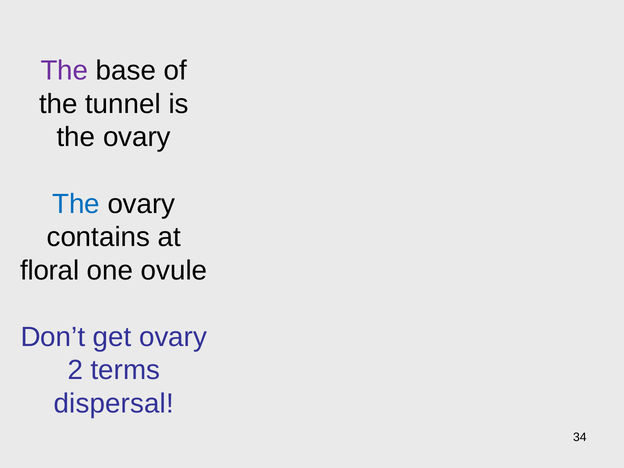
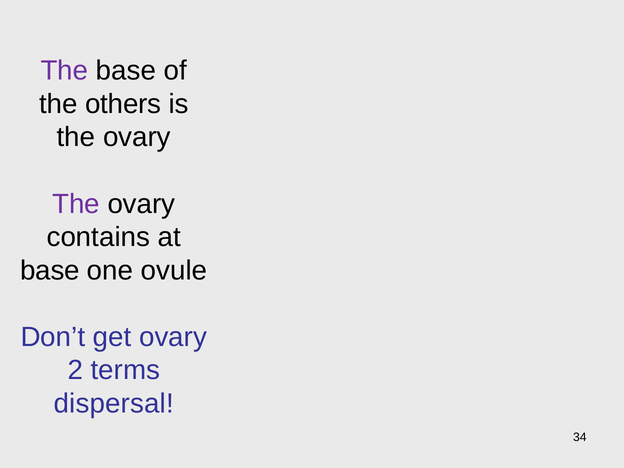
tunnel: tunnel -> others
The at (76, 204) colour: blue -> purple
floral at (50, 270): floral -> base
